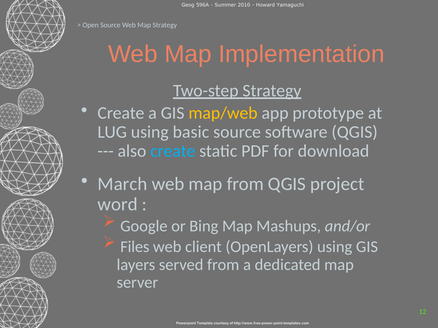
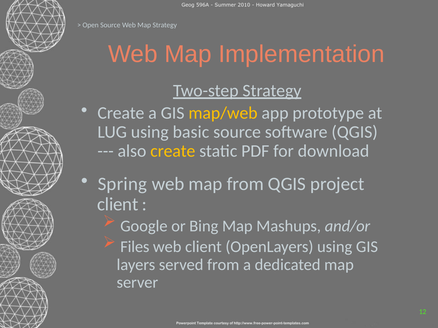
create at (173, 151) colour: light blue -> yellow
March: March -> Spring
word at (118, 205): word -> client
